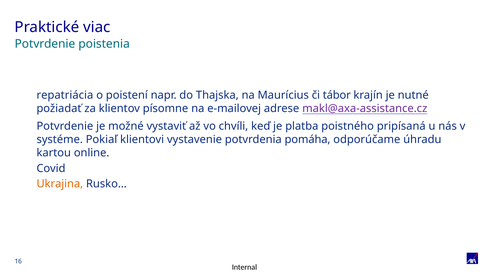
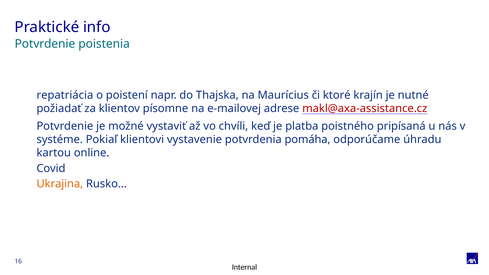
viac: viac -> info
tábor: tábor -> ktoré
makl@axa-assistance.cz colour: purple -> red
